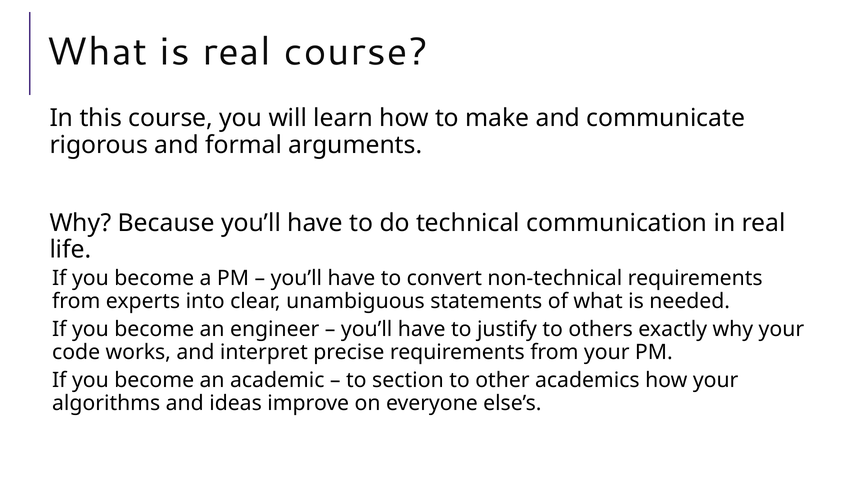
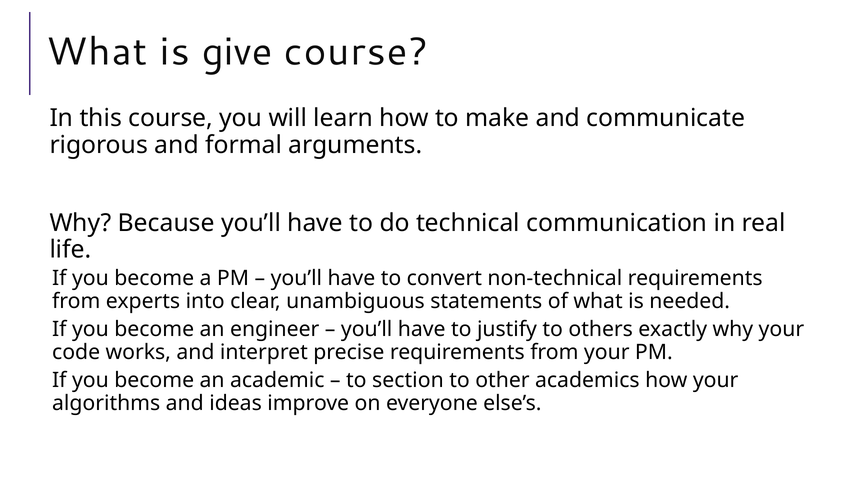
is real: real -> give
